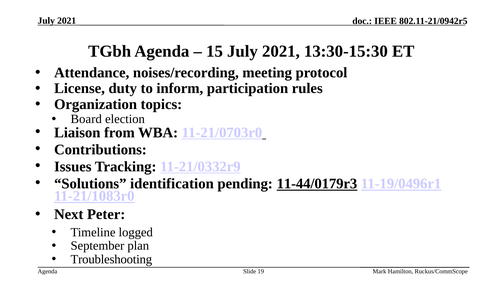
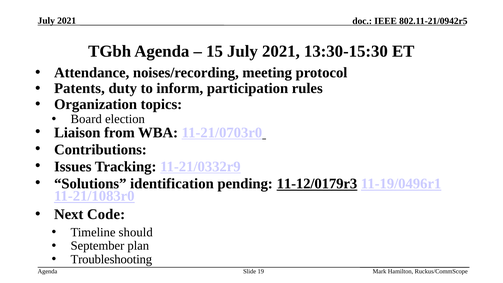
License: License -> Patents
11-44/0179r3: 11-44/0179r3 -> 11-12/0179r3
Peter: Peter -> Code
logged: logged -> should
